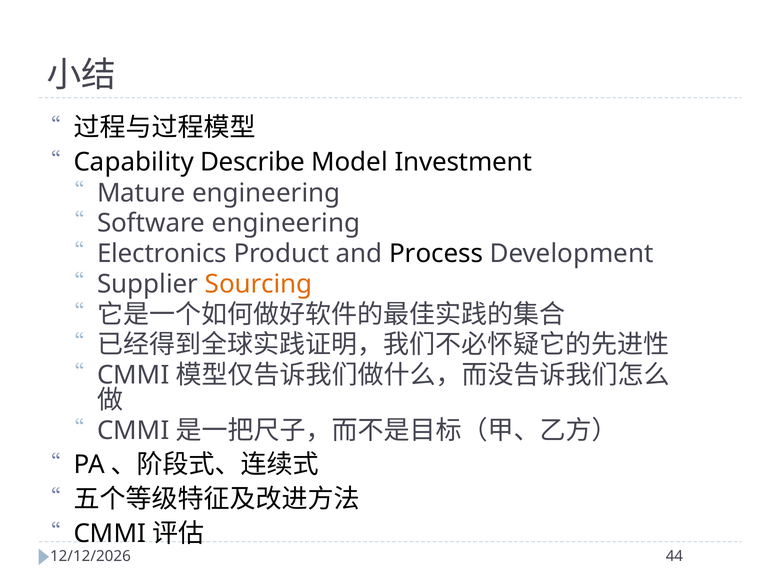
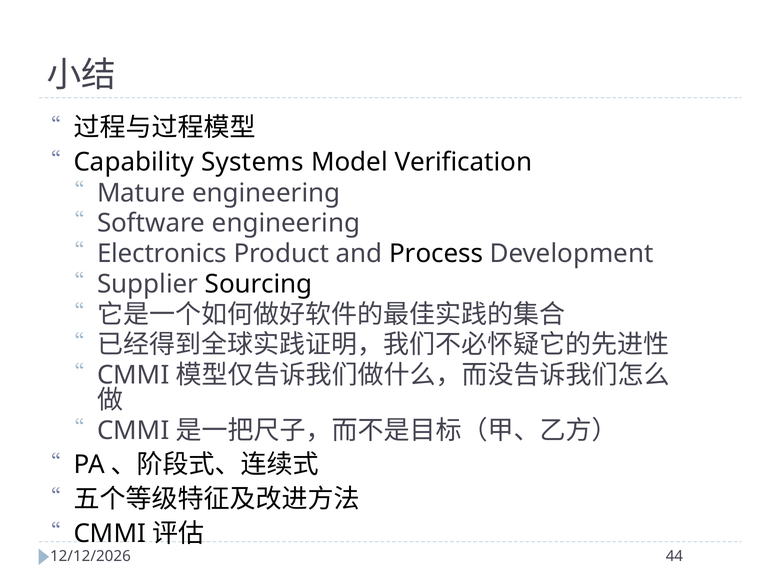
Describe: Describe -> Systems
Investment: Investment -> Verification
Sourcing colour: orange -> black
